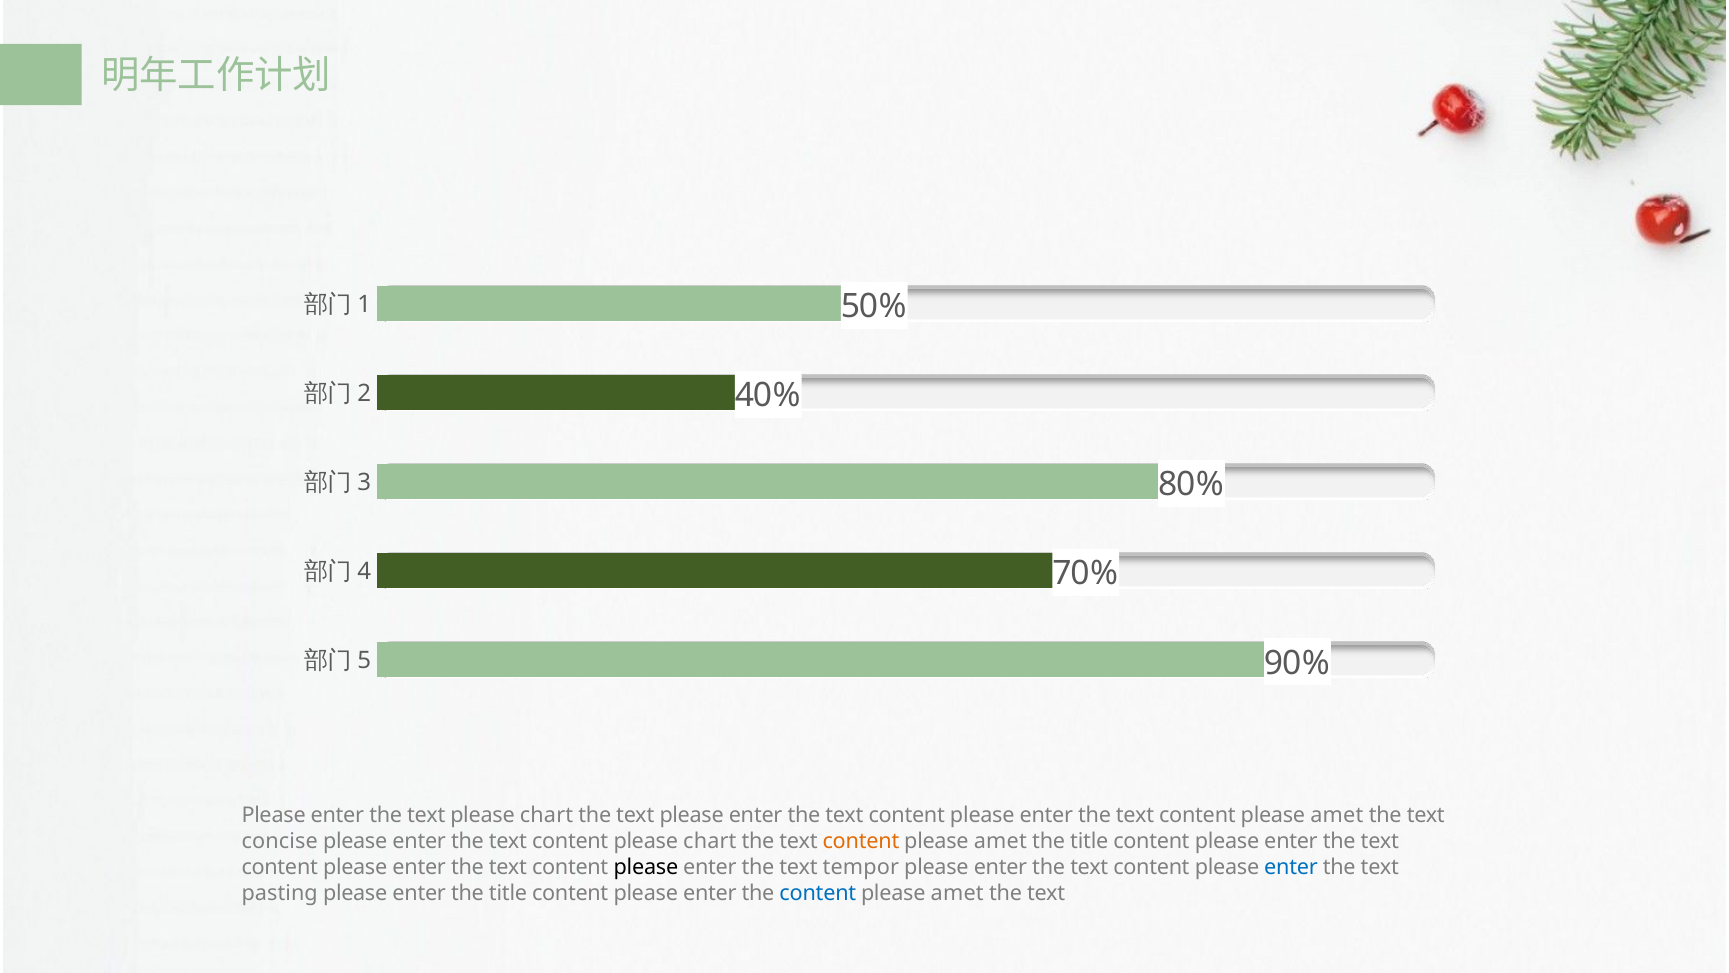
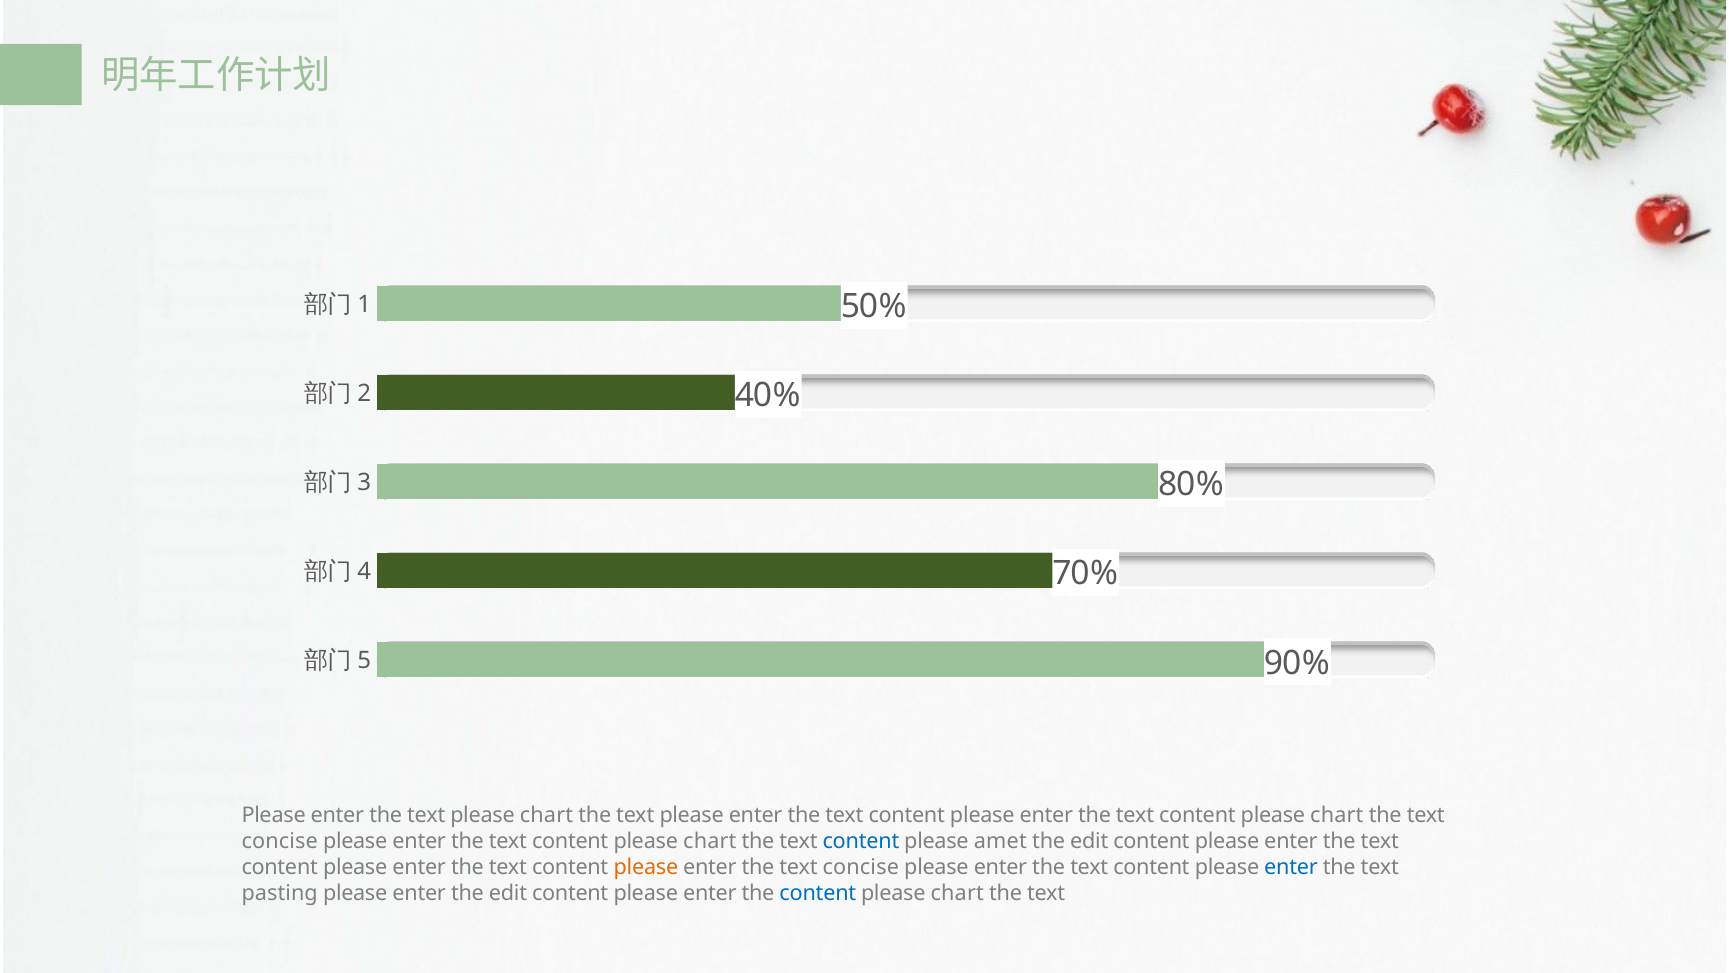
amet at (1337, 815): amet -> chart
content at (861, 841) colour: orange -> blue
title at (1089, 841): title -> edit
please at (646, 867) colour: black -> orange
enter the text tempor: tempor -> concise
enter the title: title -> edit
amet at (957, 893): amet -> chart
